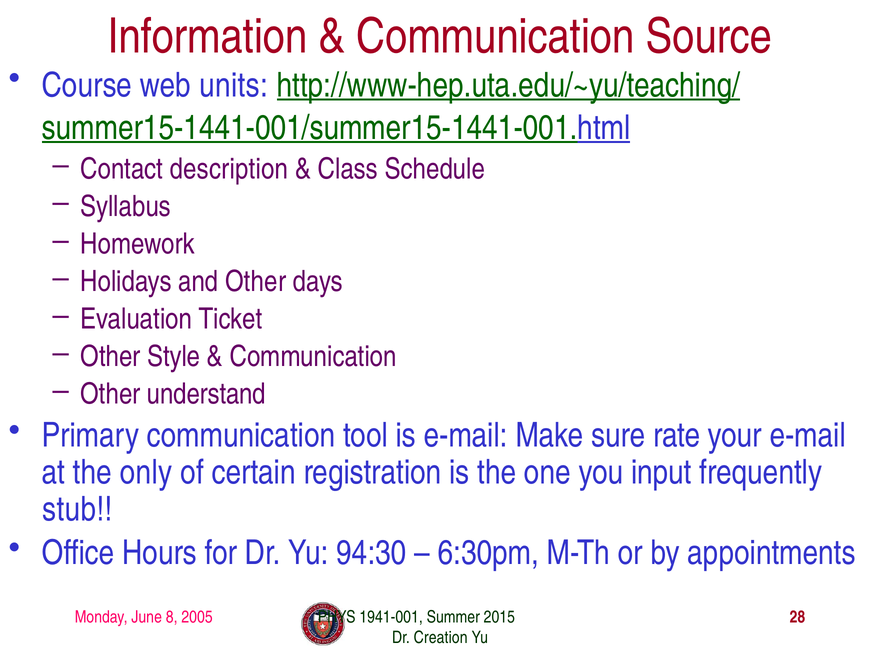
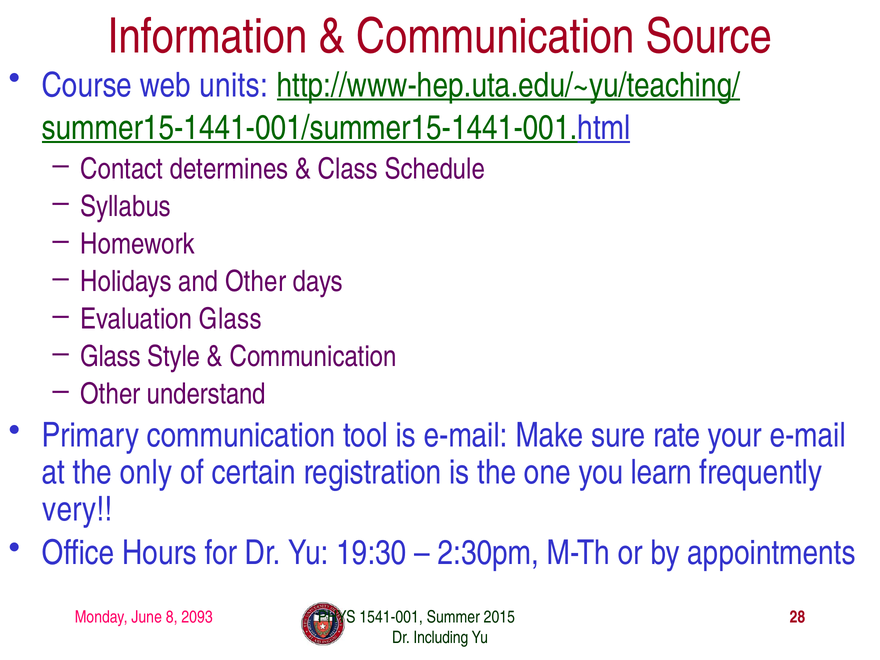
description: description -> determines
Evaluation Ticket: Ticket -> Glass
Other at (110, 357): Other -> Glass
input: input -> learn
stub: stub -> very
94:30: 94:30 -> 19:30
6:30pm: 6:30pm -> 2:30pm
2005: 2005 -> 2093
1941-001: 1941-001 -> 1541-001
Creation: Creation -> Including
